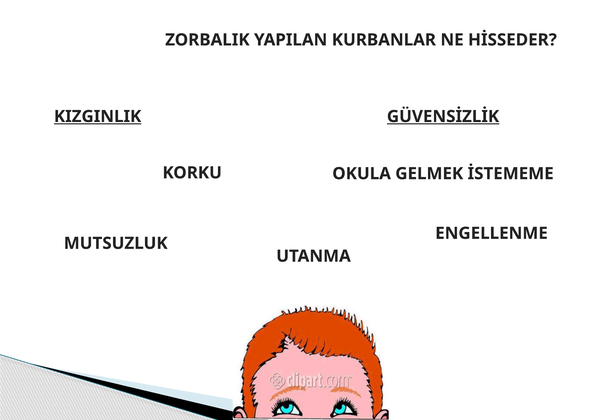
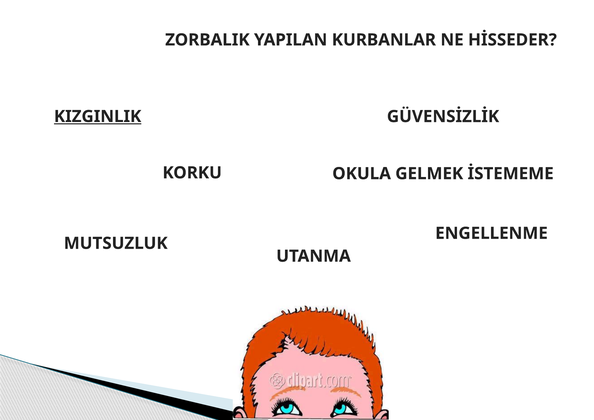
GÜVENSİZLİK underline: present -> none
